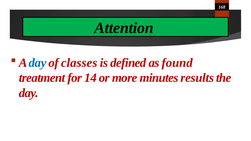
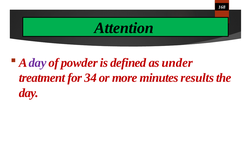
day at (38, 63) colour: blue -> purple
classes: classes -> powder
found: found -> under
14: 14 -> 34
